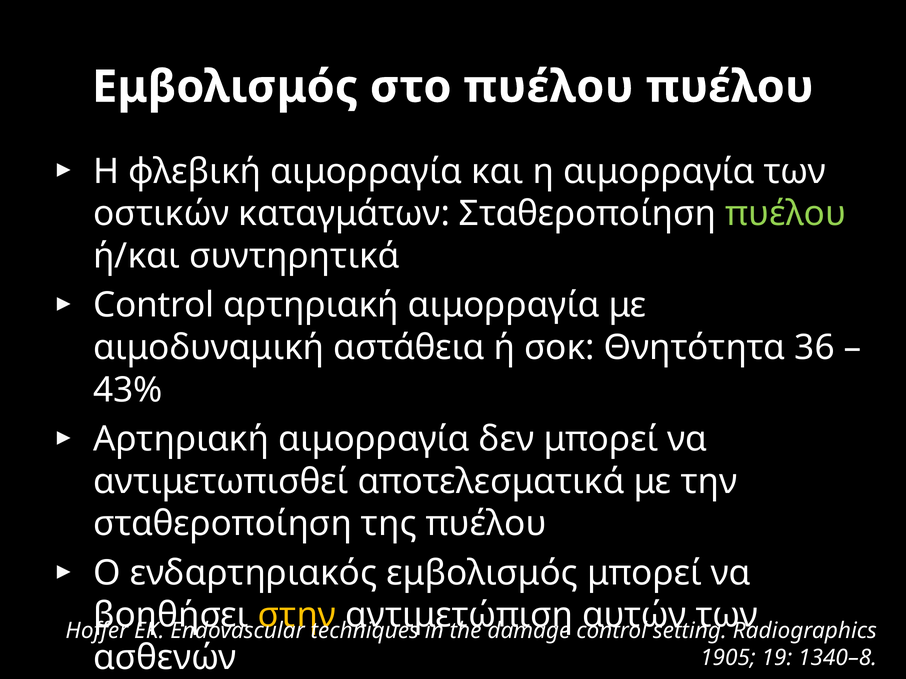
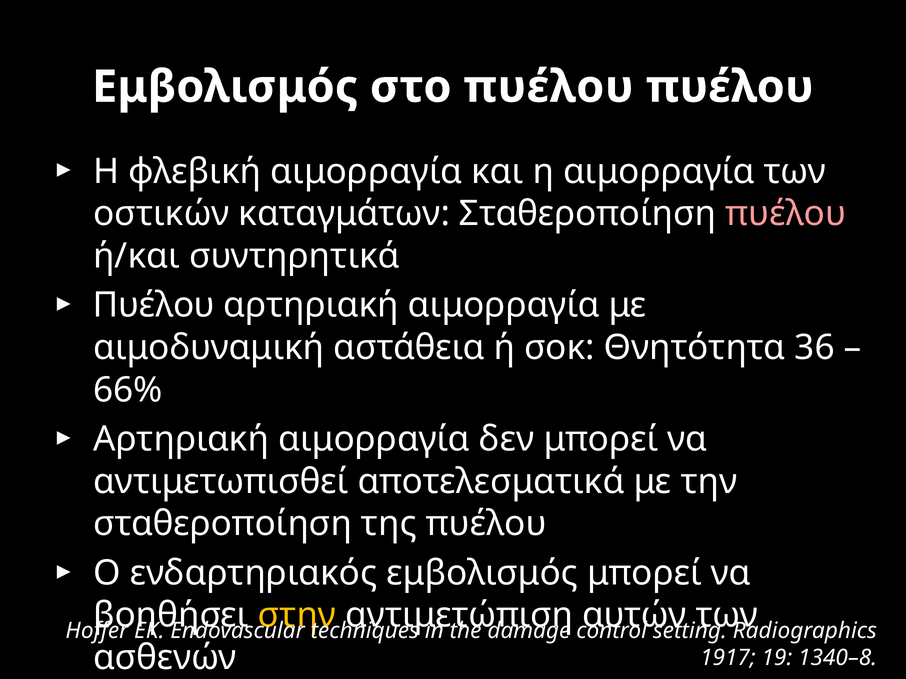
πυέλου at (786, 214) colour: light green -> pink
Control at (154, 306): Control -> Πυέλου
43%: 43% -> 66%
1905: 1905 -> 1917
